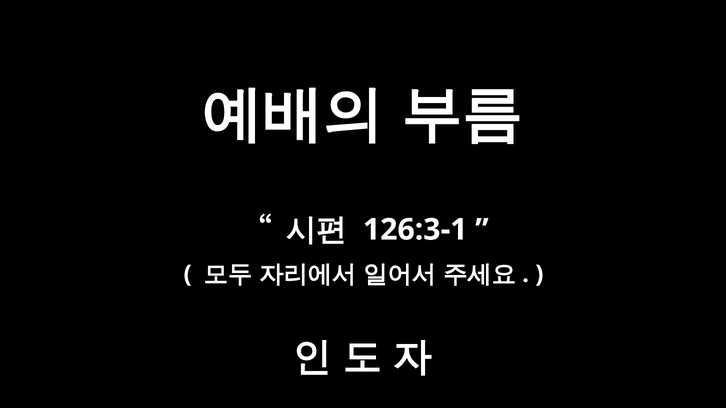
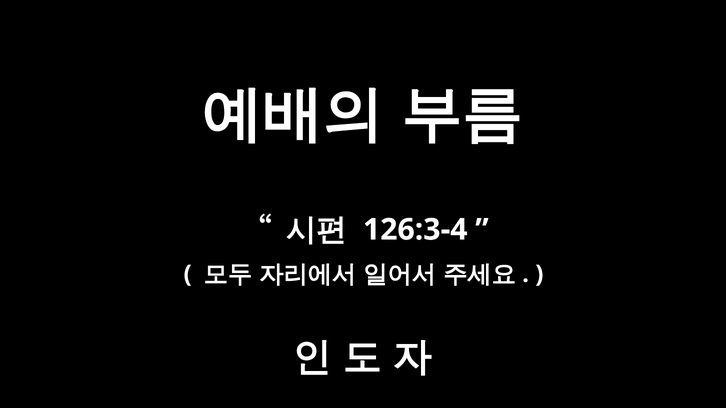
126:3-1: 126:3-1 -> 126:3-4
